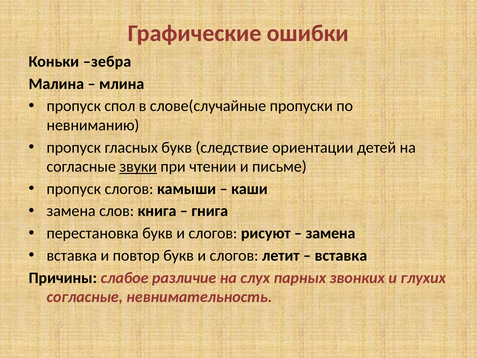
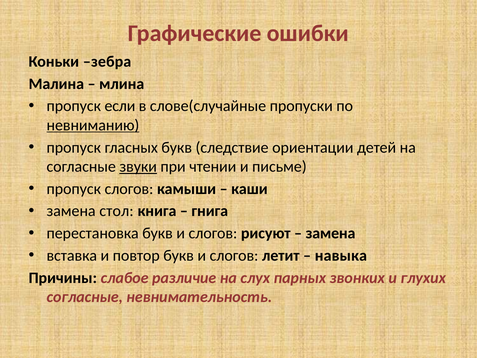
спол: спол -> если
невниманию underline: none -> present
слов: слов -> стол
вставка at (341, 255): вставка -> навыка
